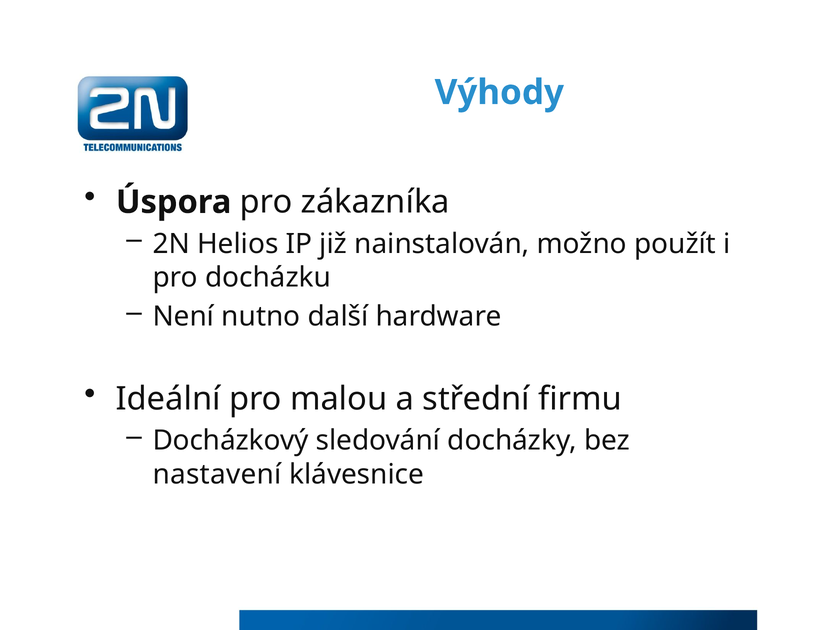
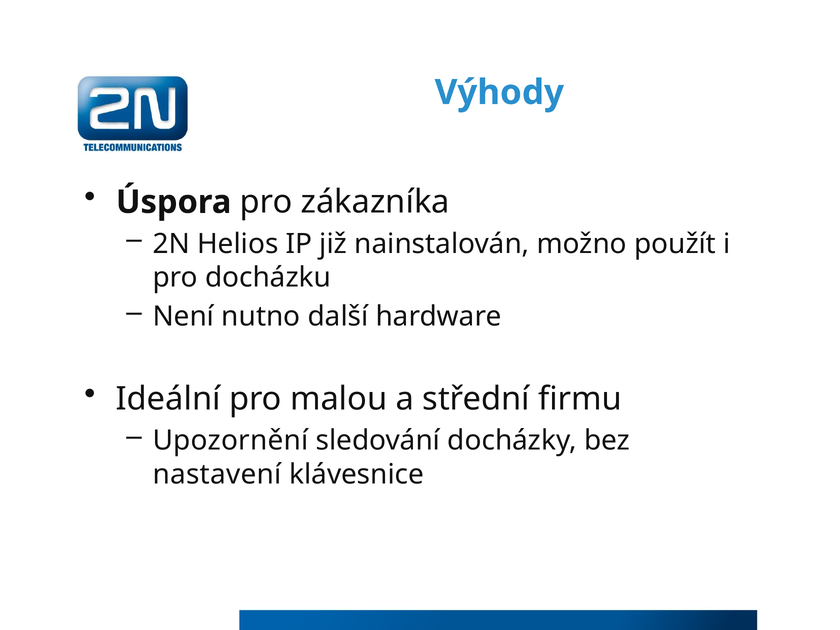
Docházkový: Docházkový -> Upozornění
